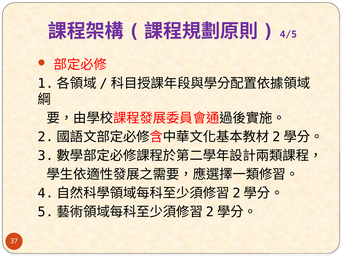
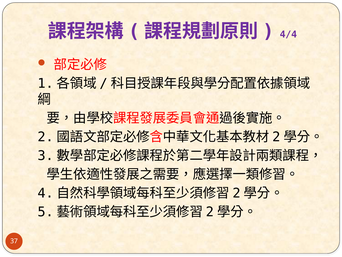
4/5: 4/5 -> 4/4
